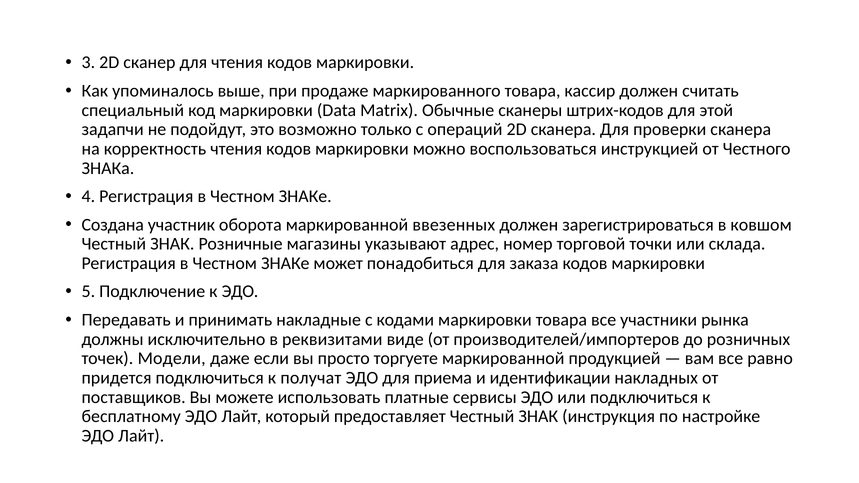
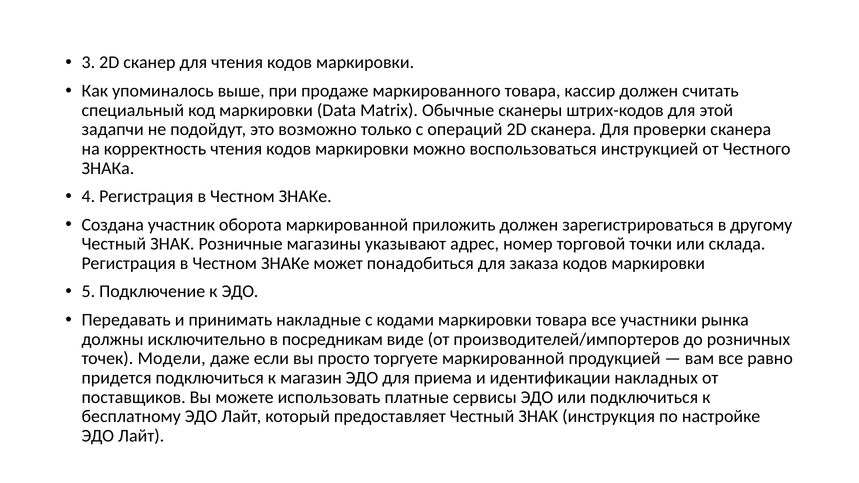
ввезенных: ввезенных -> приложить
ковшом: ковшом -> другому
реквизитами: реквизитами -> посредникам
получат: получат -> магазин
